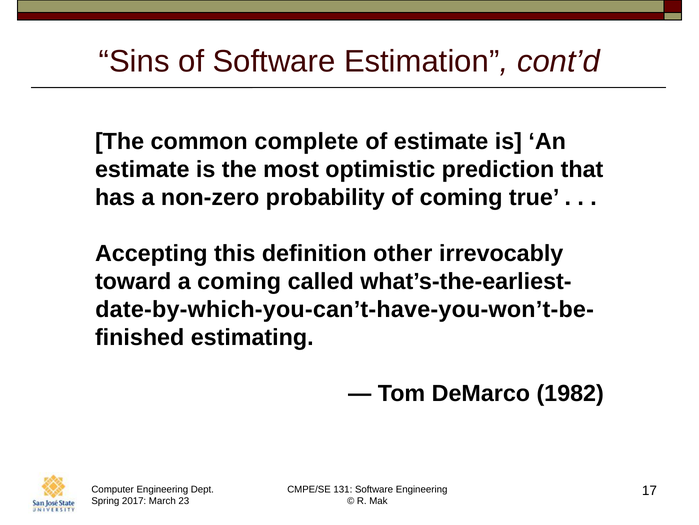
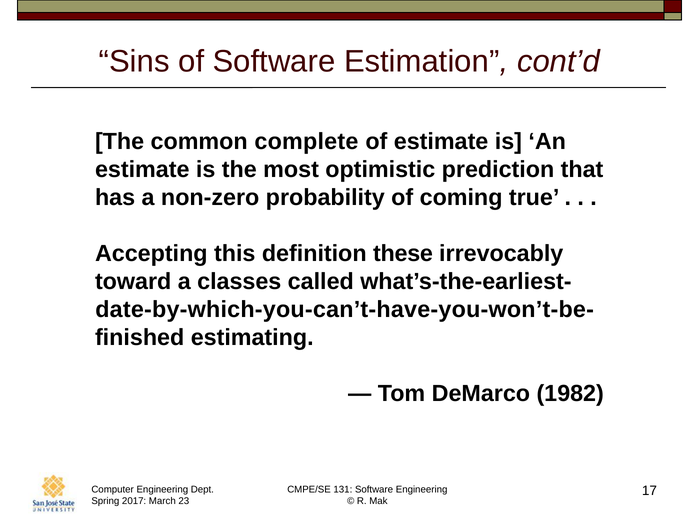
other: other -> these
a coming: coming -> classes
